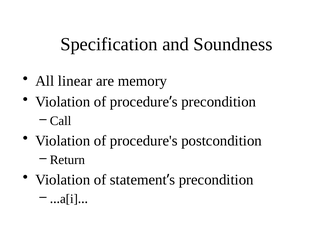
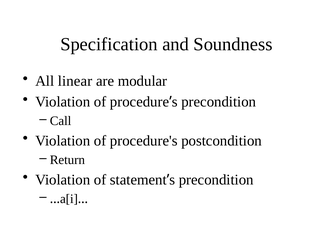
memory: memory -> modular
